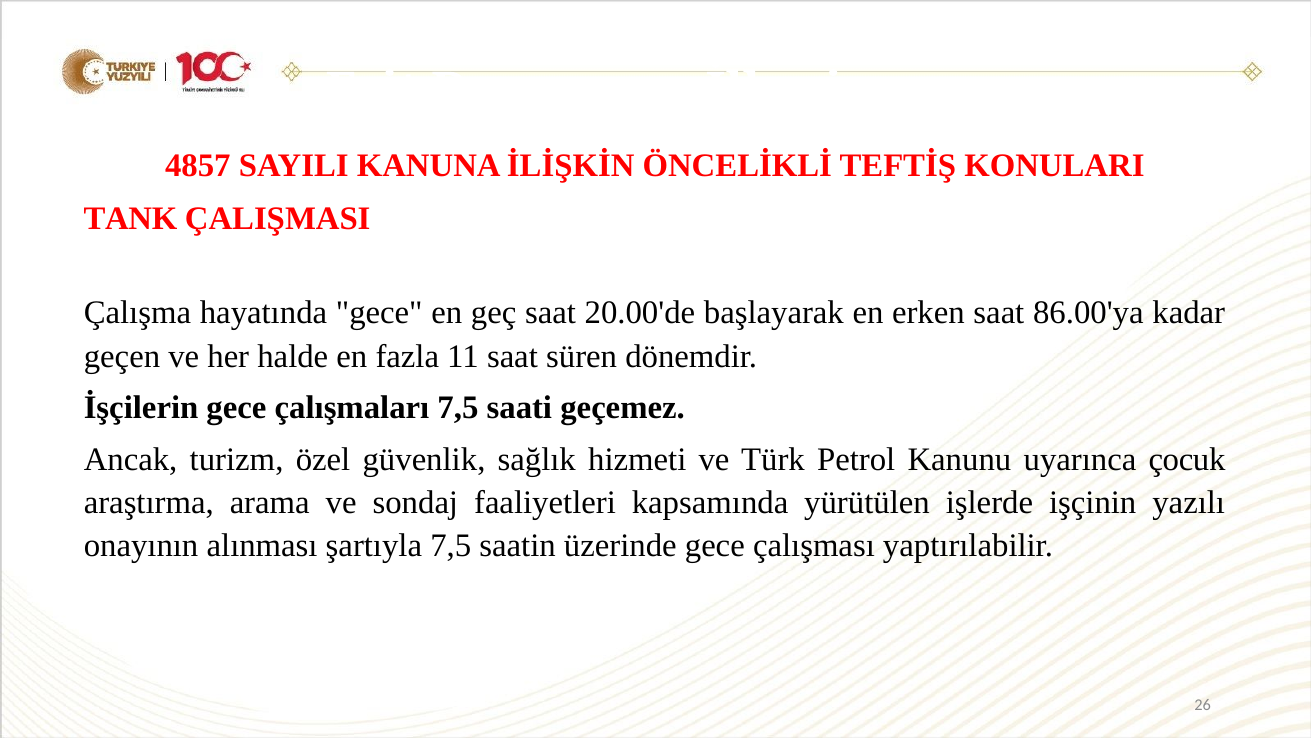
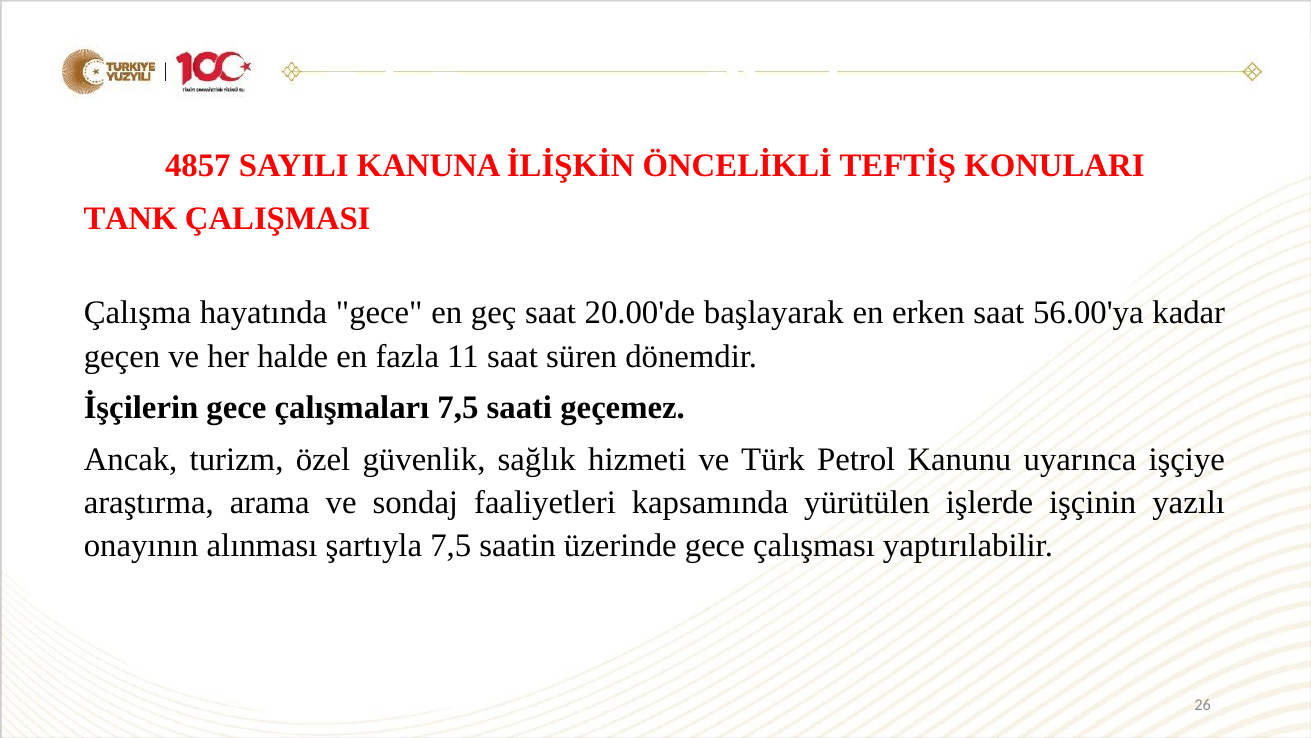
86.00'ya: 86.00'ya -> 56.00'ya
çocuk: çocuk -> işçiye
